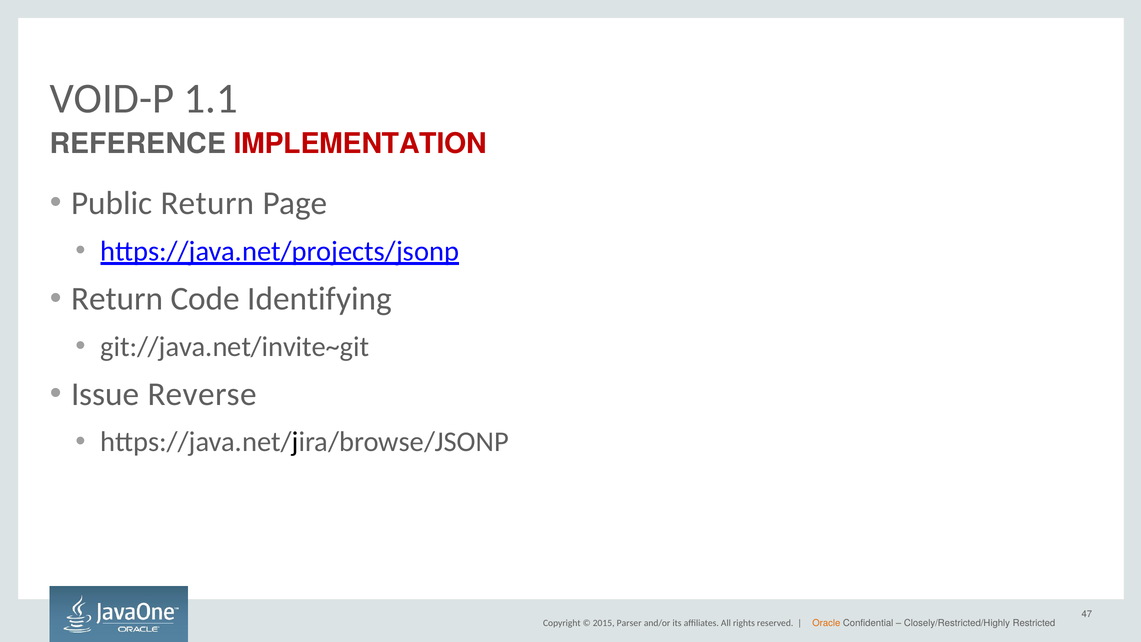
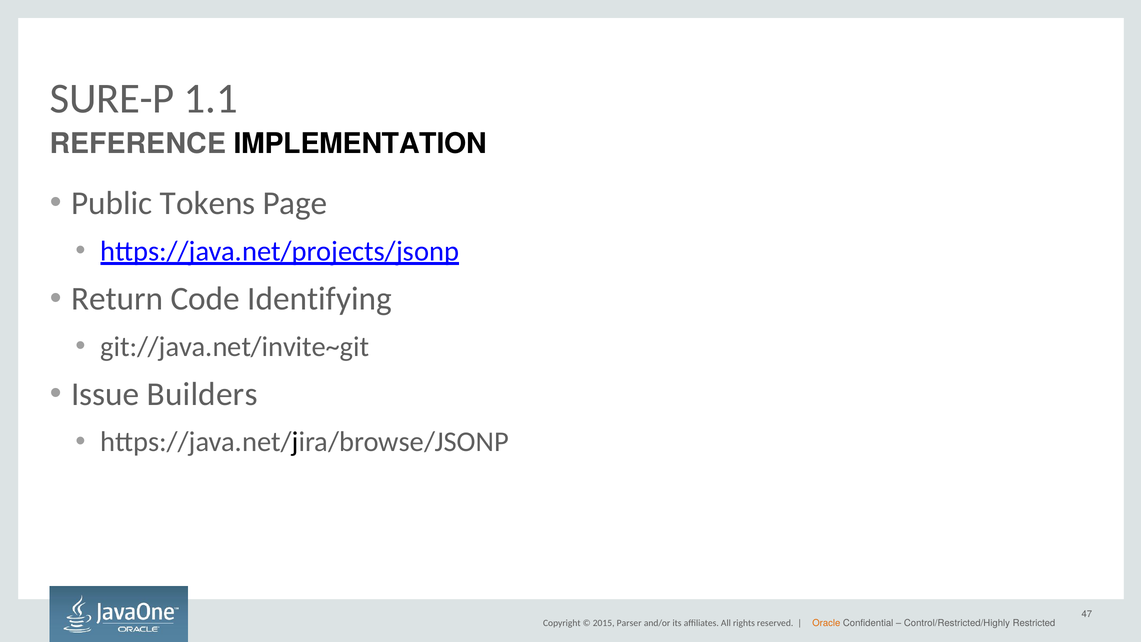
VOID-P: VOID-P -> SURE-P
IMPLEMENTATION colour: red -> black
Public Return: Return -> Tokens
Reverse: Reverse -> Builders
Closely/Restricted/Highly: Closely/Restricted/Highly -> Control/Restricted/Highly
